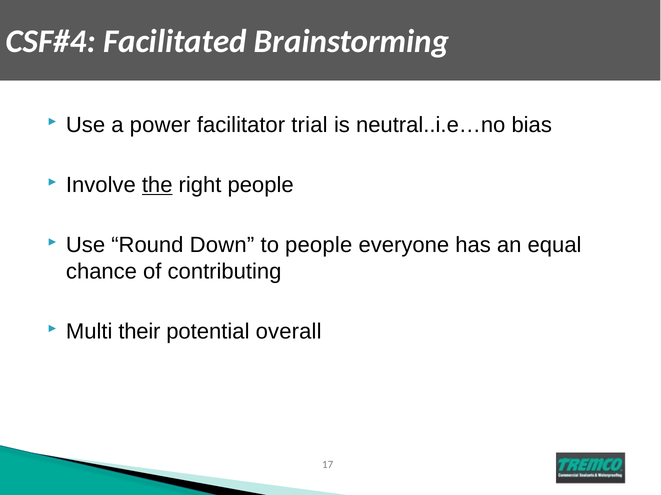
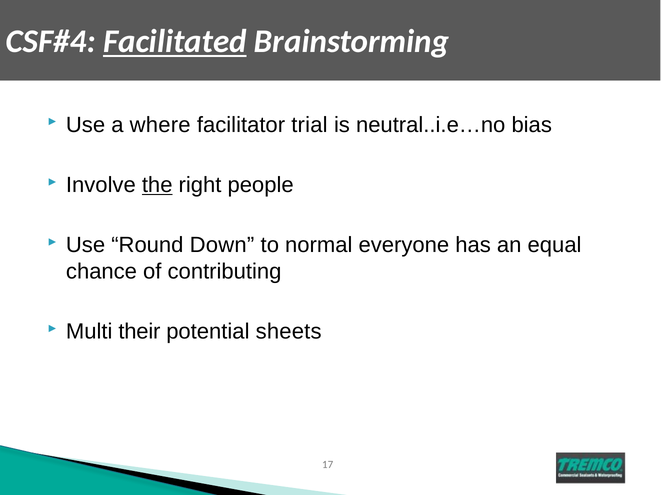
Facilitated underline: none -> present
power: power -> where
to people: people -> normal
overall: overall -> sheets
